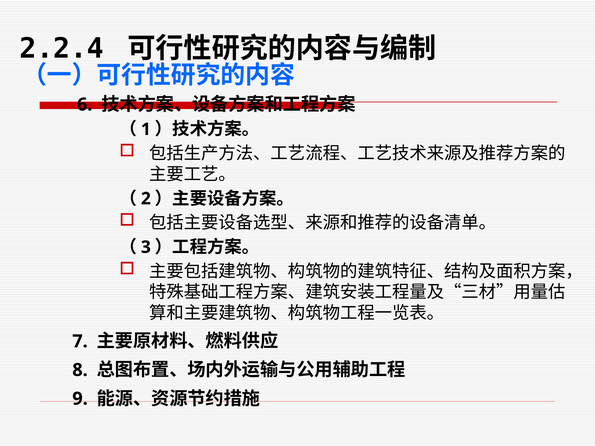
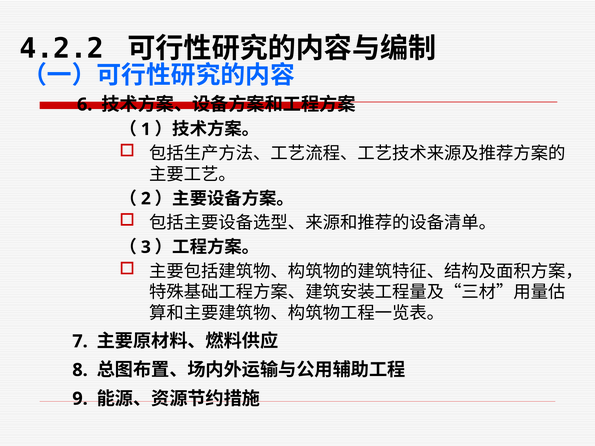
2.2.4: 2.2.4 -> 4.2.2
